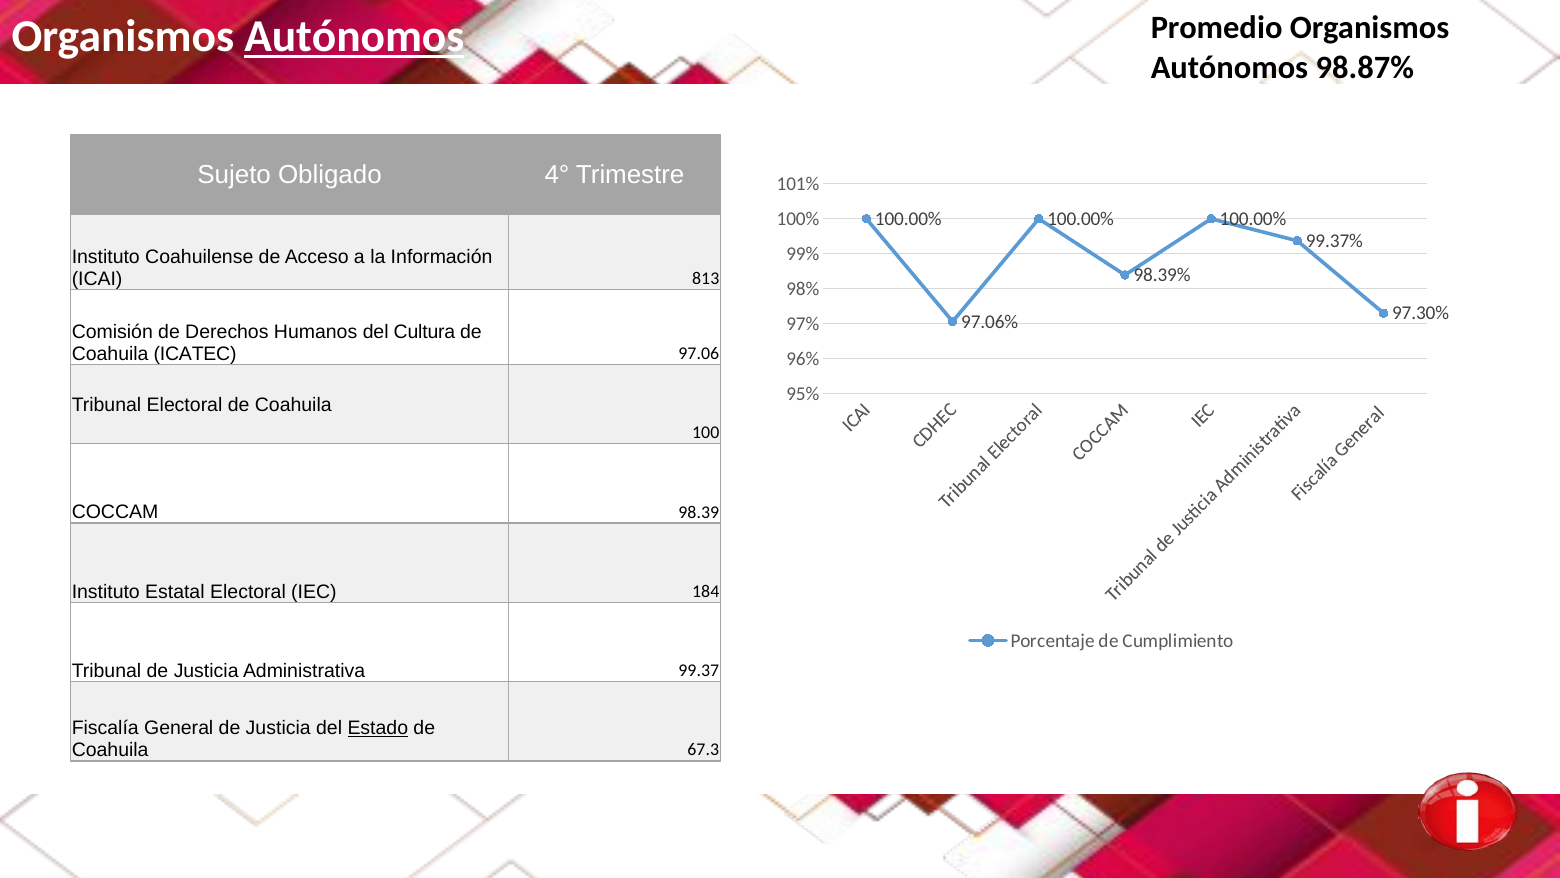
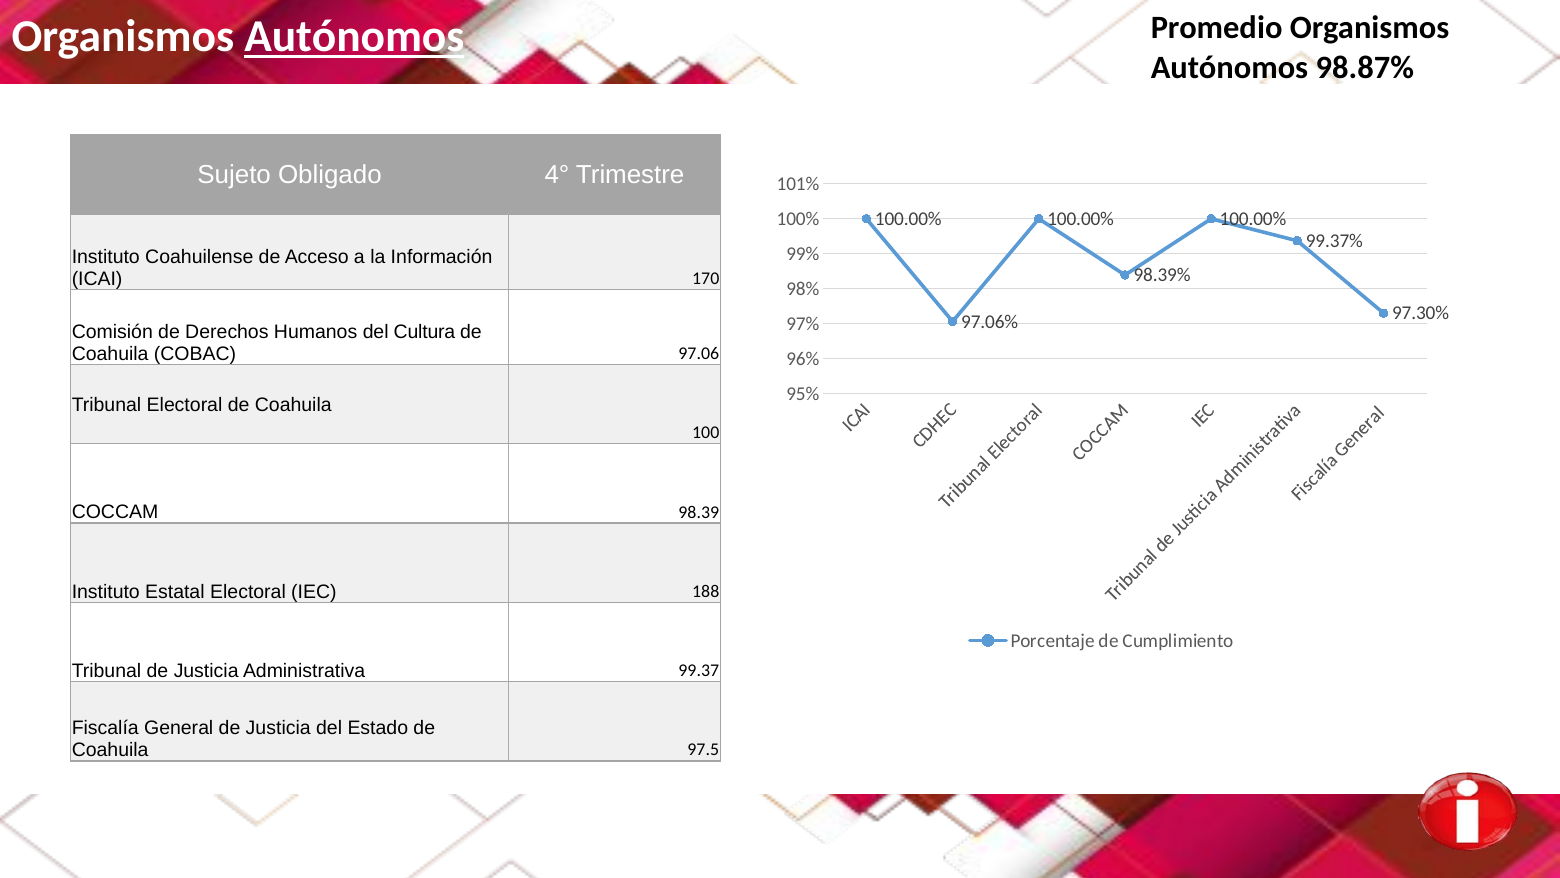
813: 813 -> 170
ICATEC: ICATEC -> COBAC
184: 184 -> 188
Estado underline: present -> none
67.3: 67.3 -> 97.5
